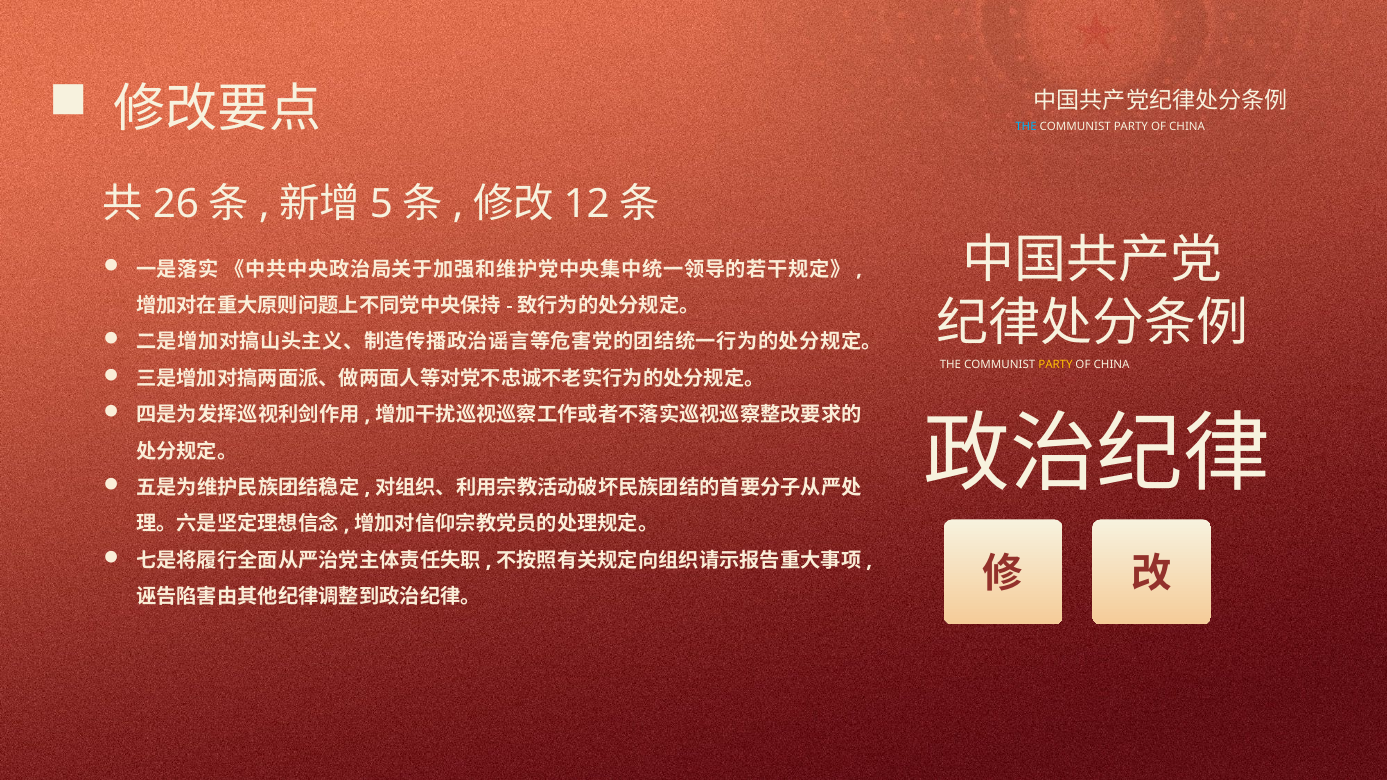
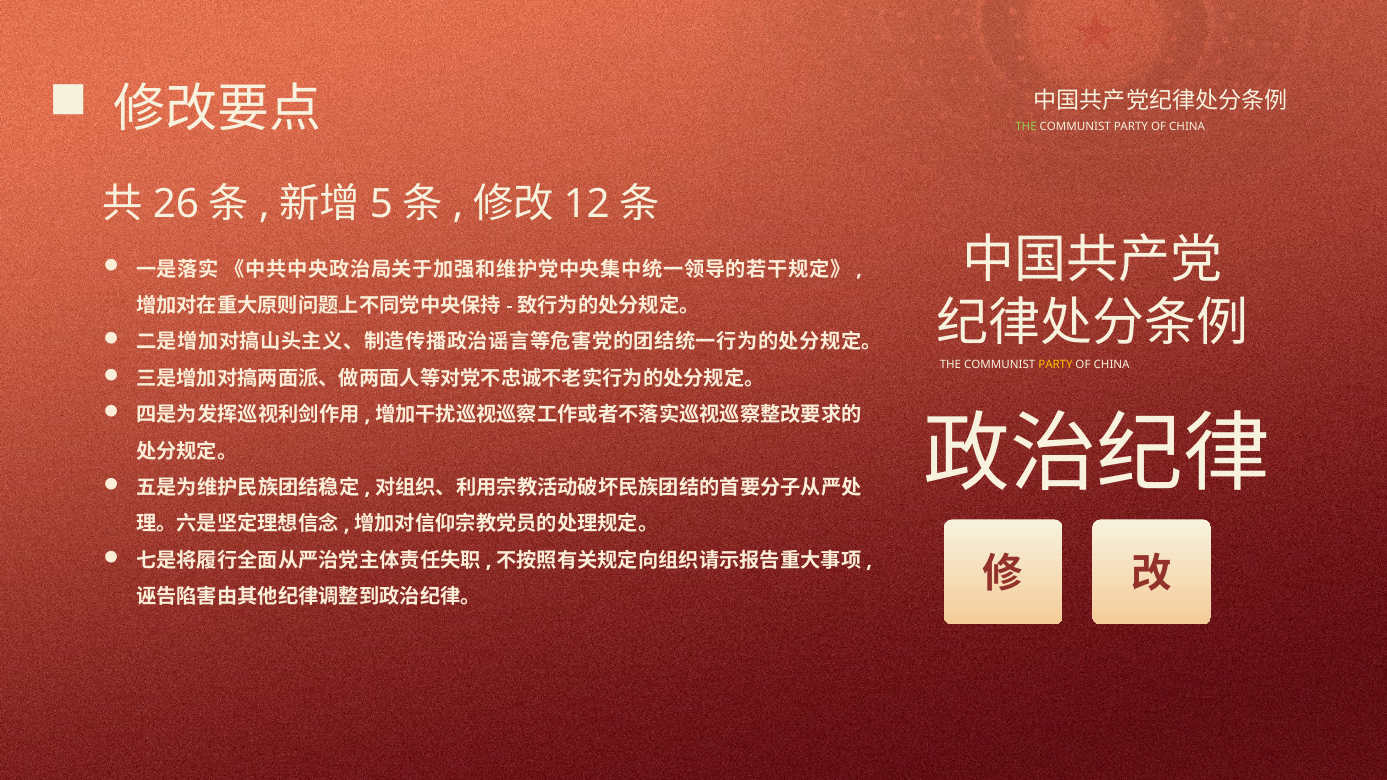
THE at (1026, 126) colour: light blue -> light green
